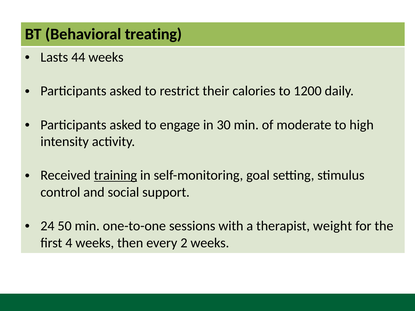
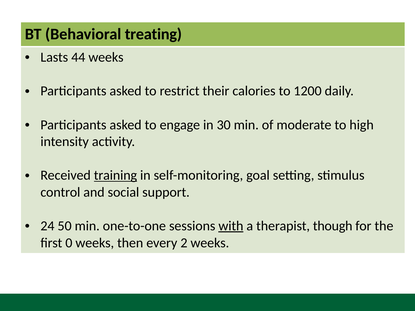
with underline: none -> present
weight: weight -> though
4: 4 -> 0
